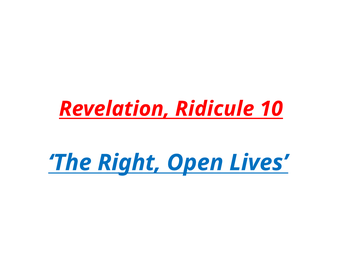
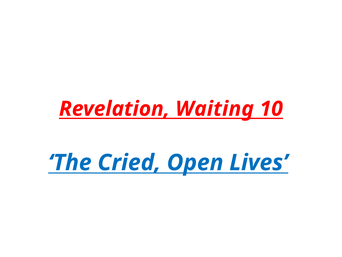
Ridicule: Ridicule -> Waiting
Right: Right -> Cried
